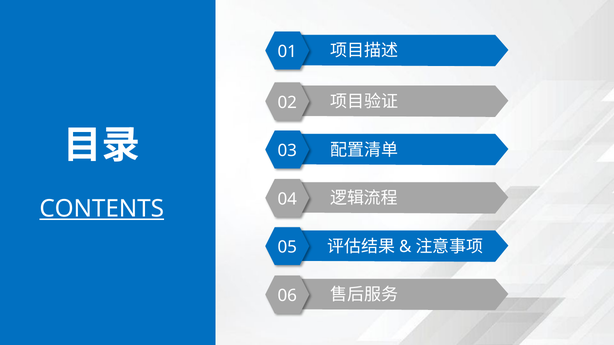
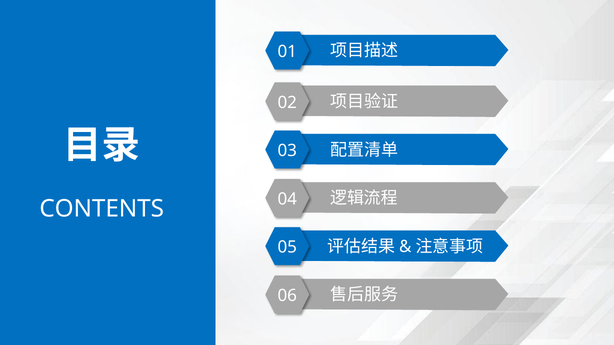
CONTENTS underline: present -> none
